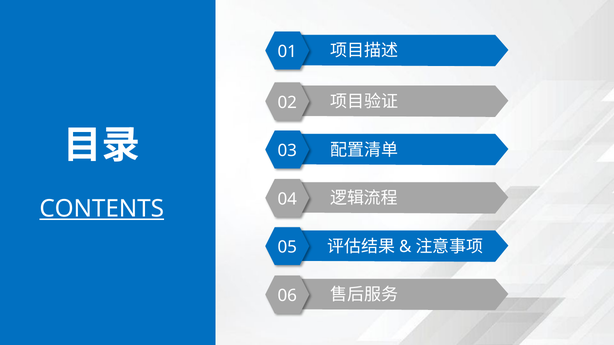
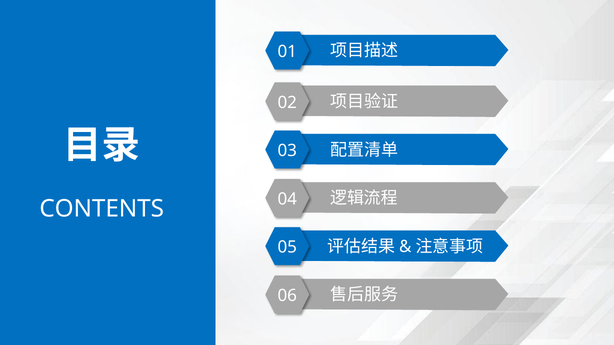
CONTENTS underline: present -> none
